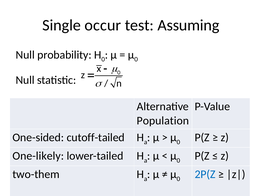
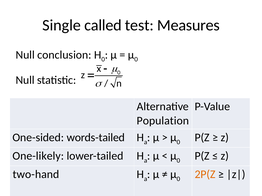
occur: occur -> called
Assuming: Assuming -> Measures
probability: probability -> conclusion
cutoff-tailed: cutoff-tailed -> words-tailed
two-them: two-them -> two-hand
2P(Z colour: blue -> orange
